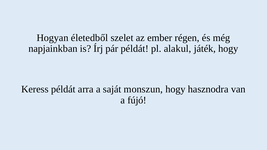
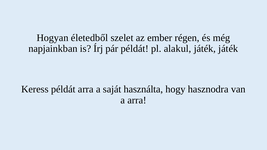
játék hogy: hogy -> játék
monszun: monszun -> használta
a fújó: fújó -> arra
